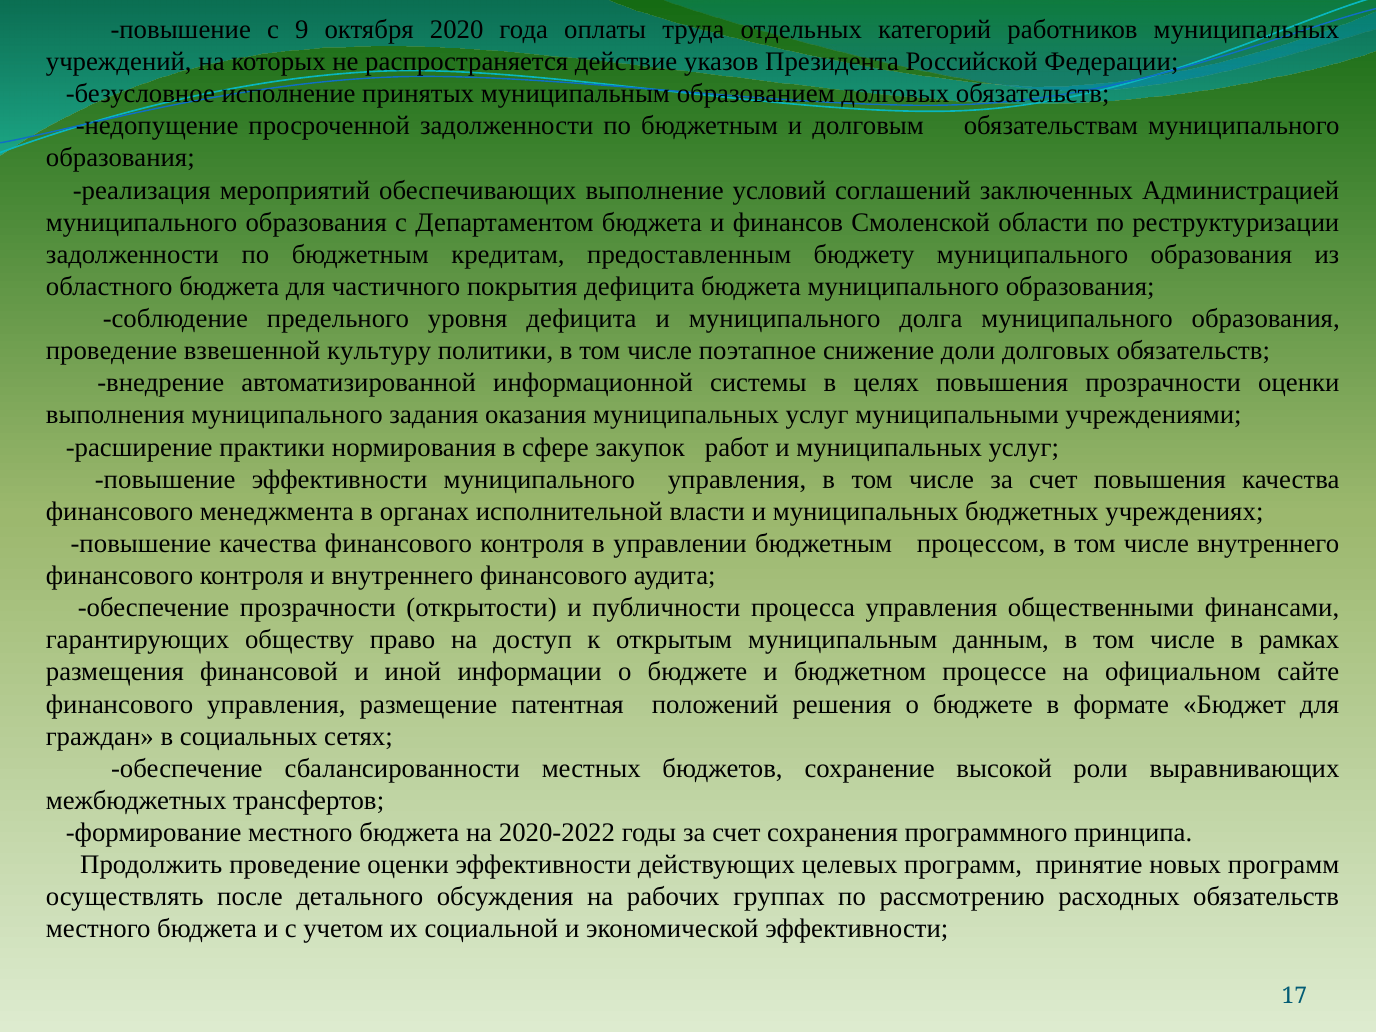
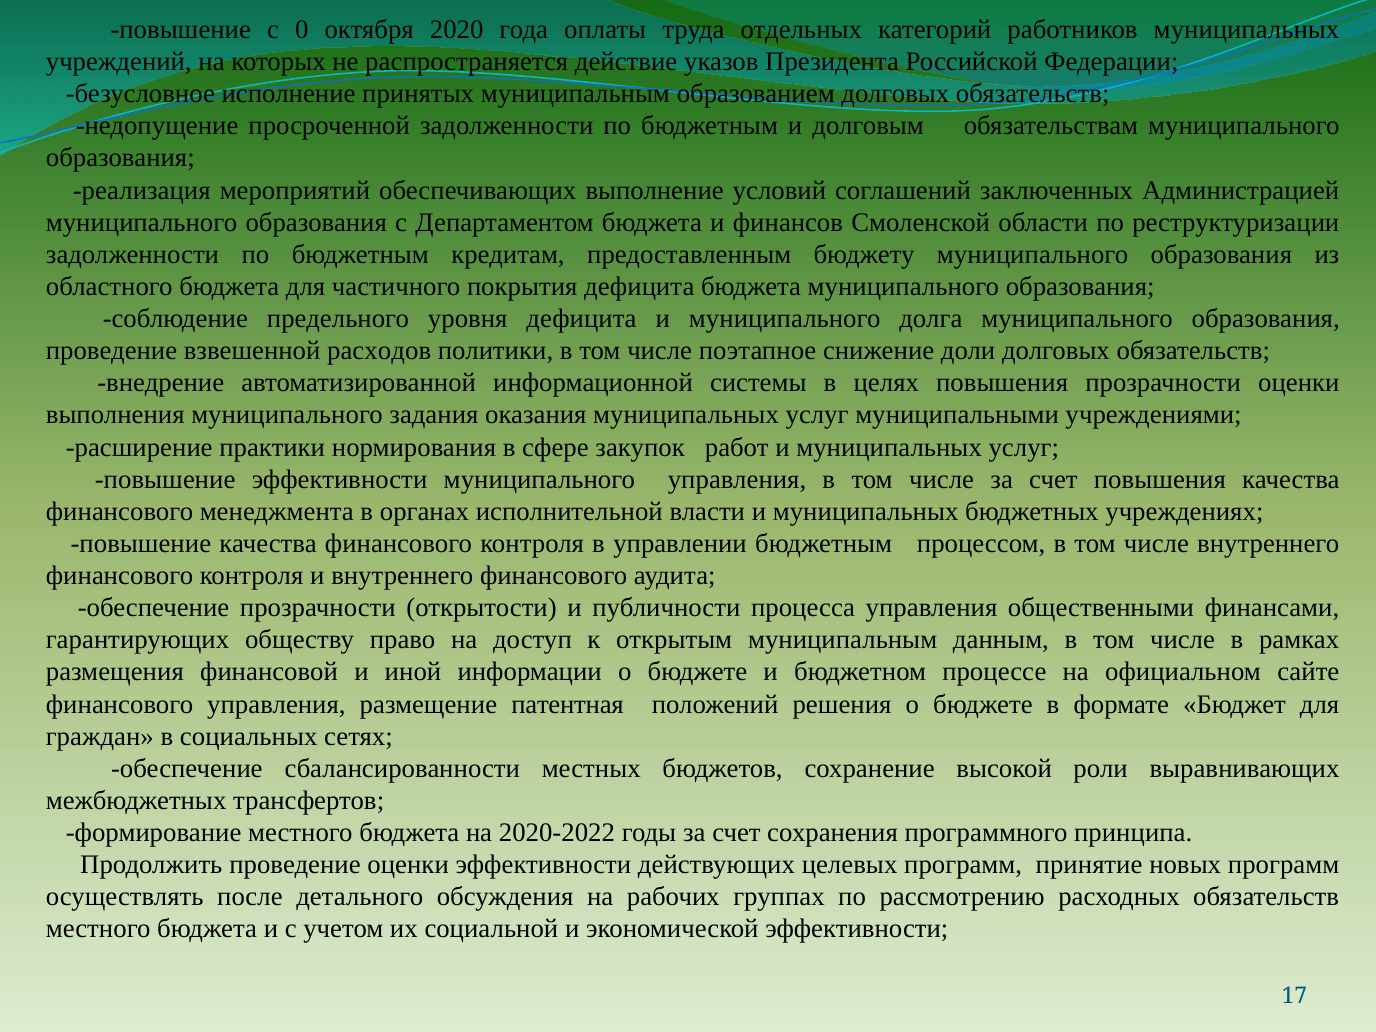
9: 9 -> 0
культуру: культуру -> расходов
